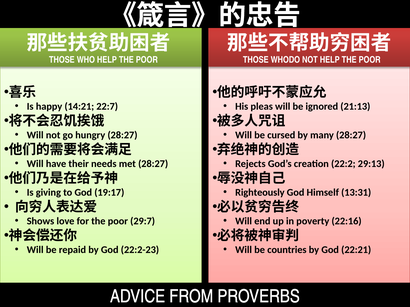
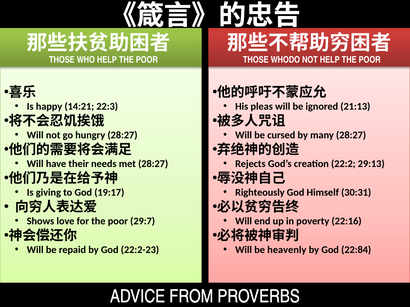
22:7: 22:7 -> 22:3
13:31: 13:31 -> 30:31
countries: countries -> heavenly
22:21: 22:21 -> 22:84
